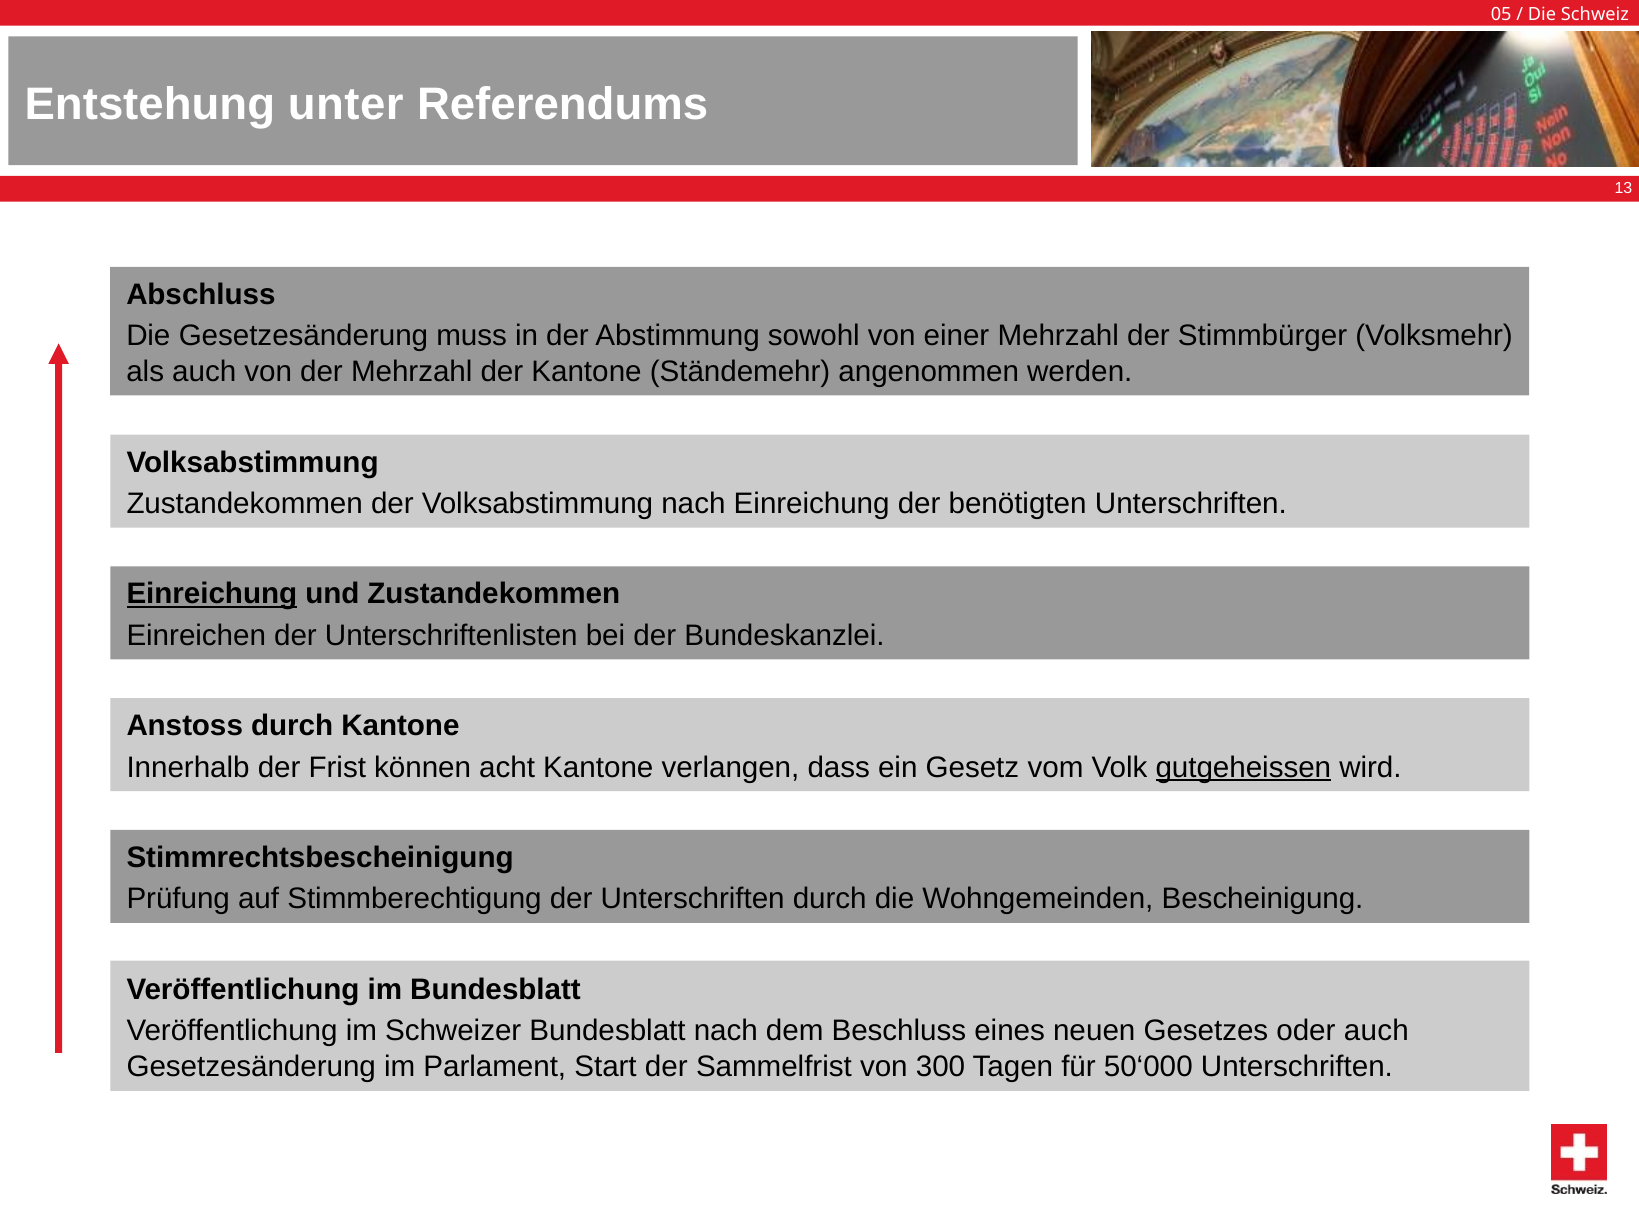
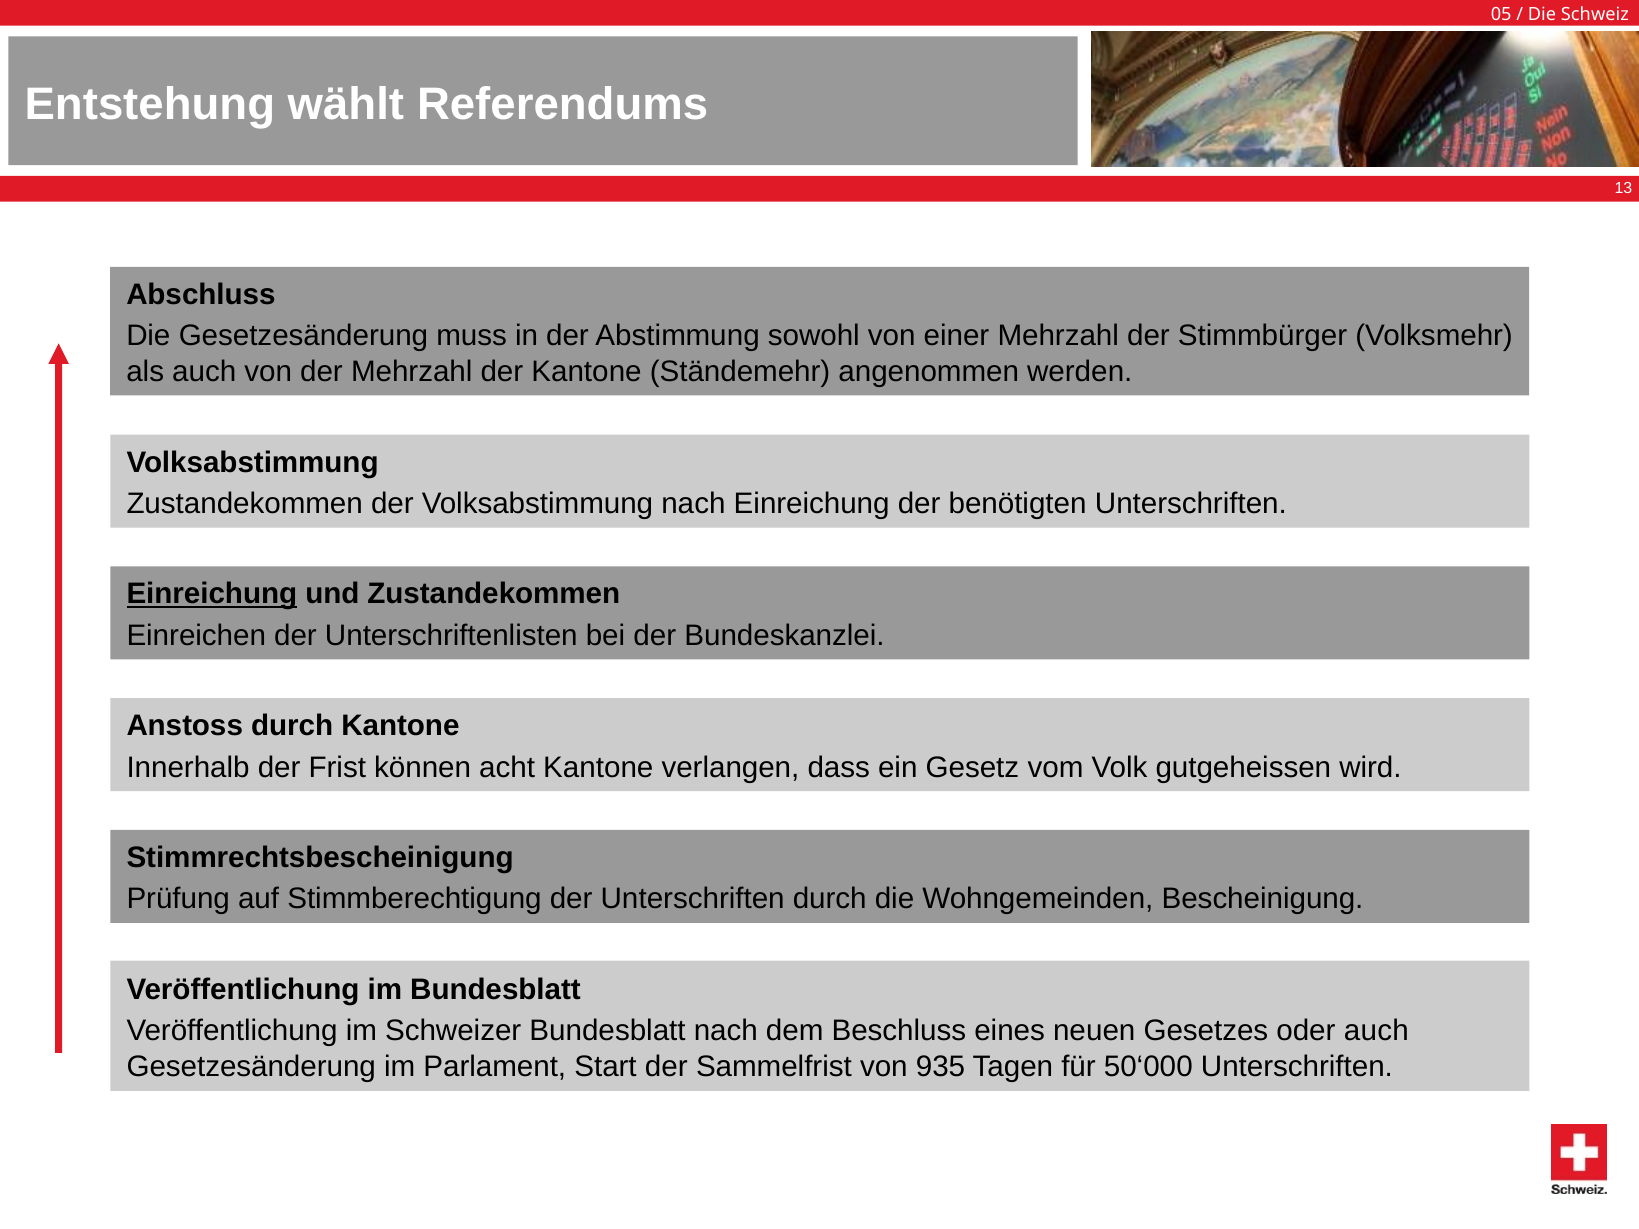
unter: unter -> wählt
gutgeheissen underline: present -> none
300: 300 -> 935
